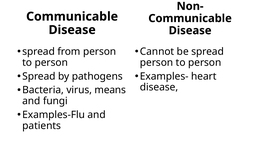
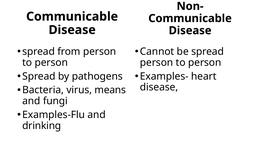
patients: patients -> drinking
